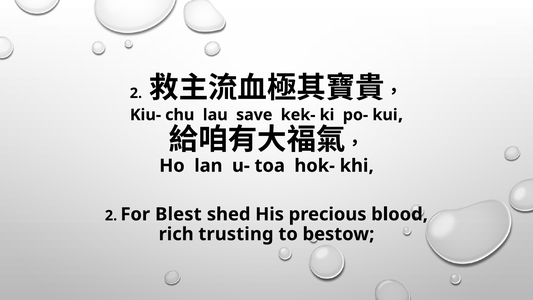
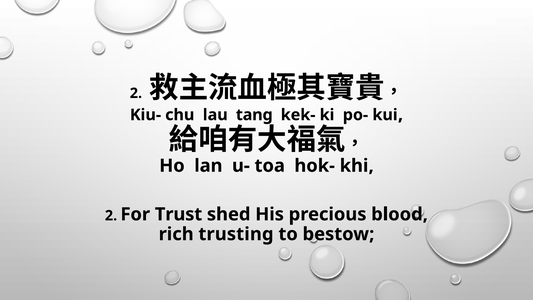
save: save -> tang
Blest: Blest -> Trust
